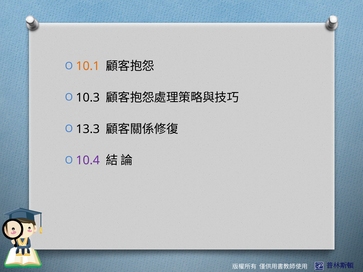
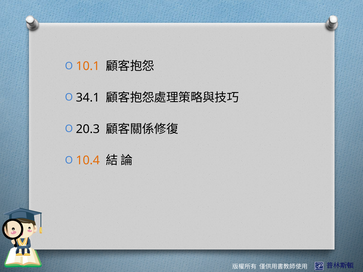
10.3: 10.3 -> 34.1
13.3: 13.3 -> 20.3
10.4 colour: purple -> orange
